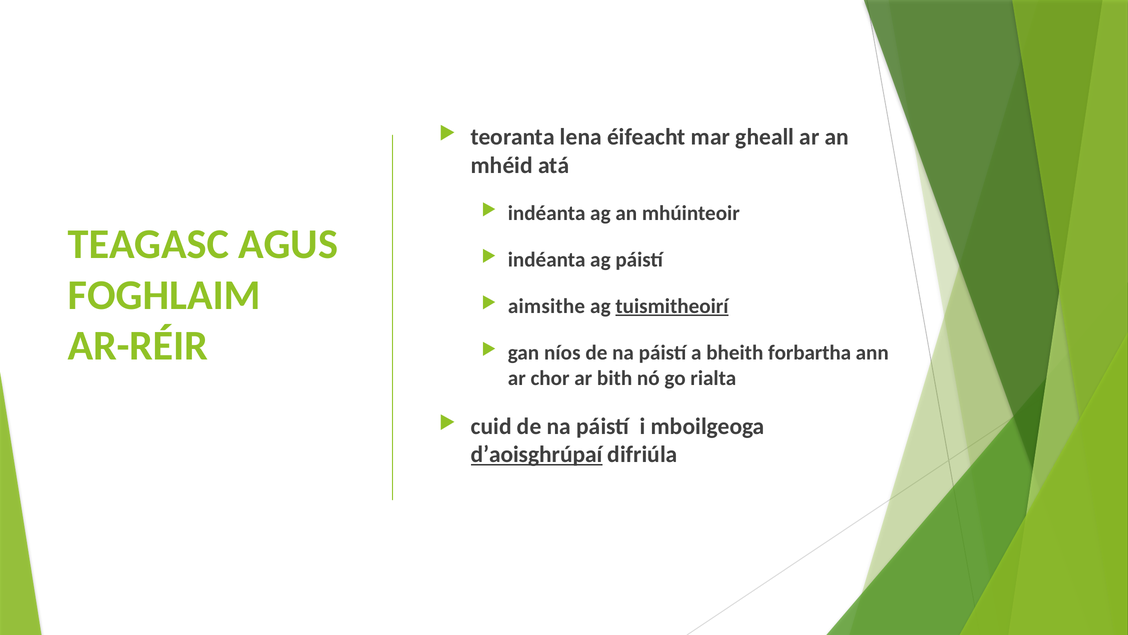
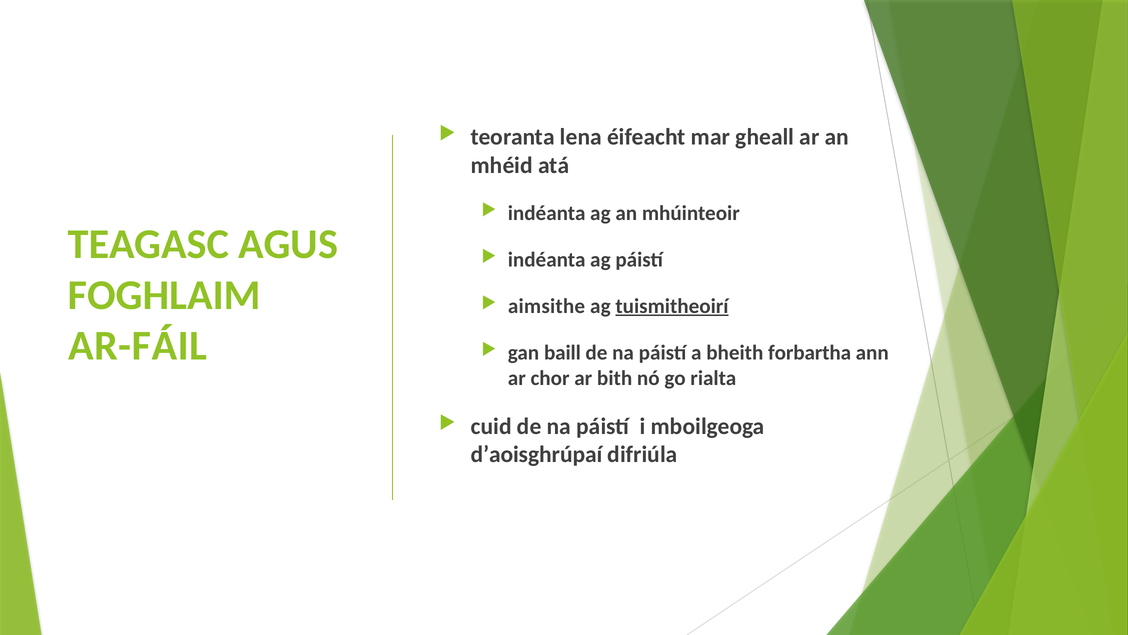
AR-RÉIR: AR-RÉIR -> AR-FÁIL
níos: níos -> baill
d’aoisghrúpaí underline: present -> none
